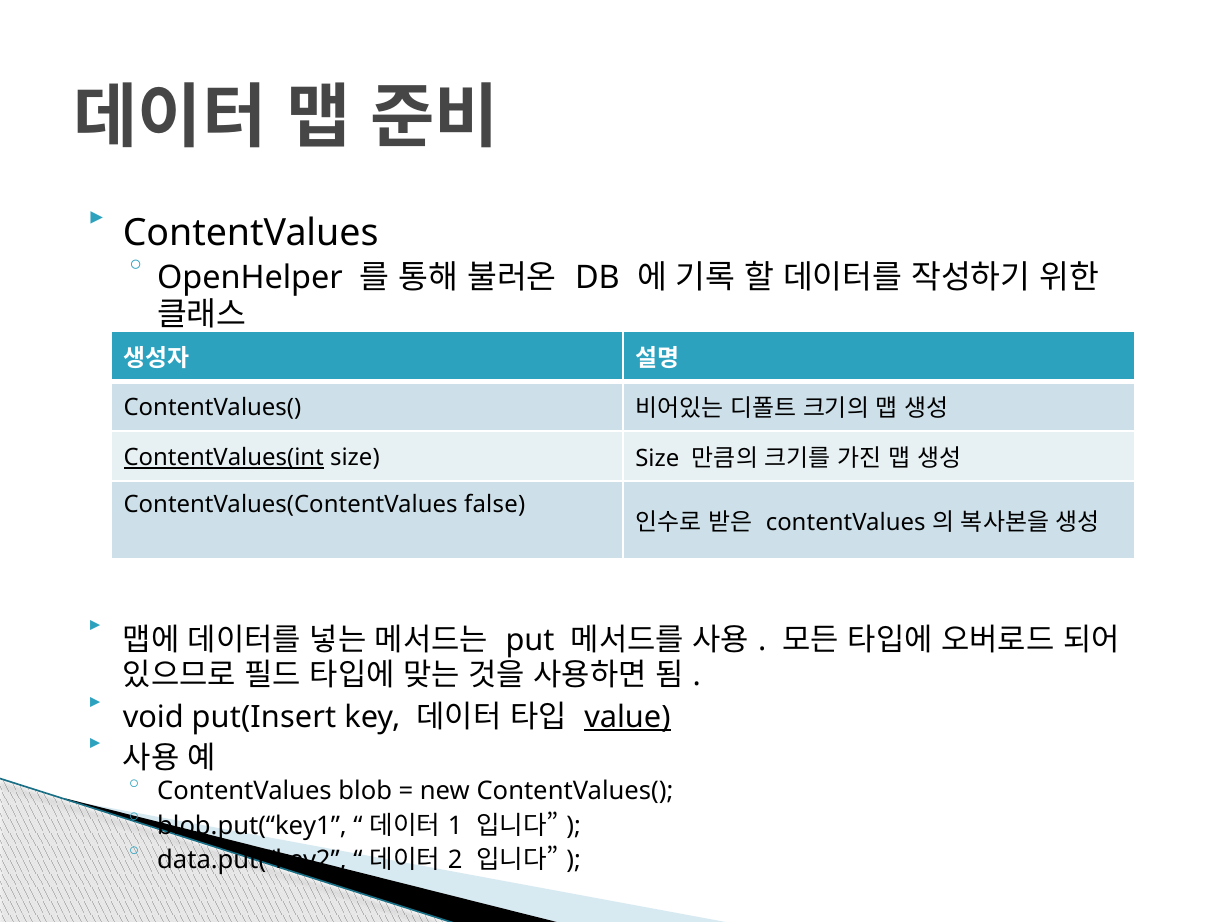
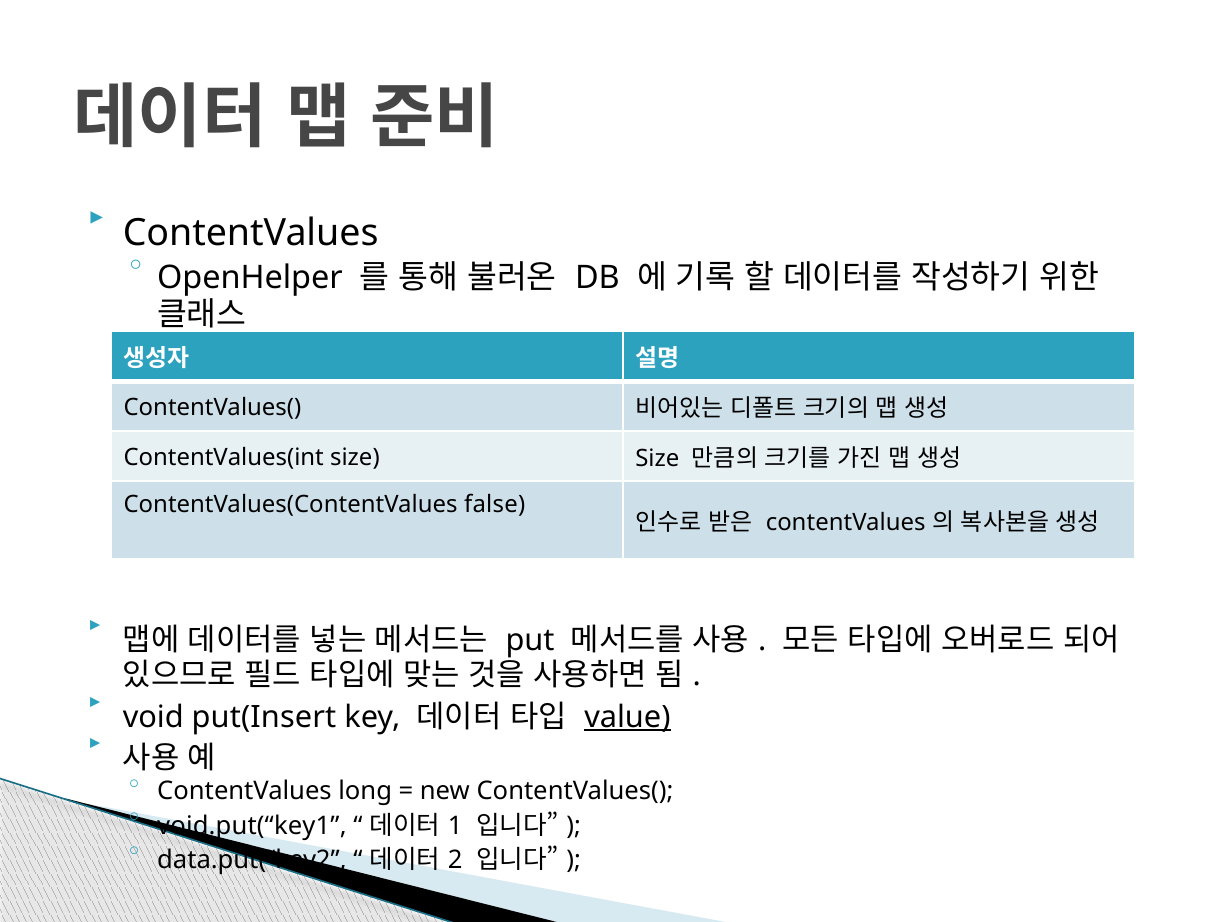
ContentValues(int underline: present -> none
blob: blob -> long
blob.put(“key1: blob.put(“key1 -> void.put(“key1
